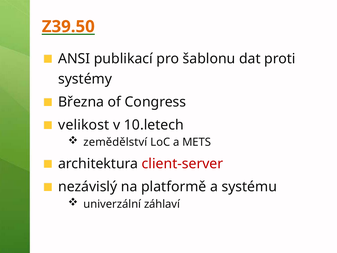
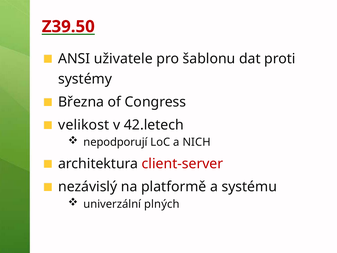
Z39.50 colour: orange -> red
publikací: publikací -> uživatele
10.letech: 10.letech -> 42.letech
zemědělství: zemědělství -> nepodporují
METS: METS -> NICH
záhlaví: záhlaví -> plných
